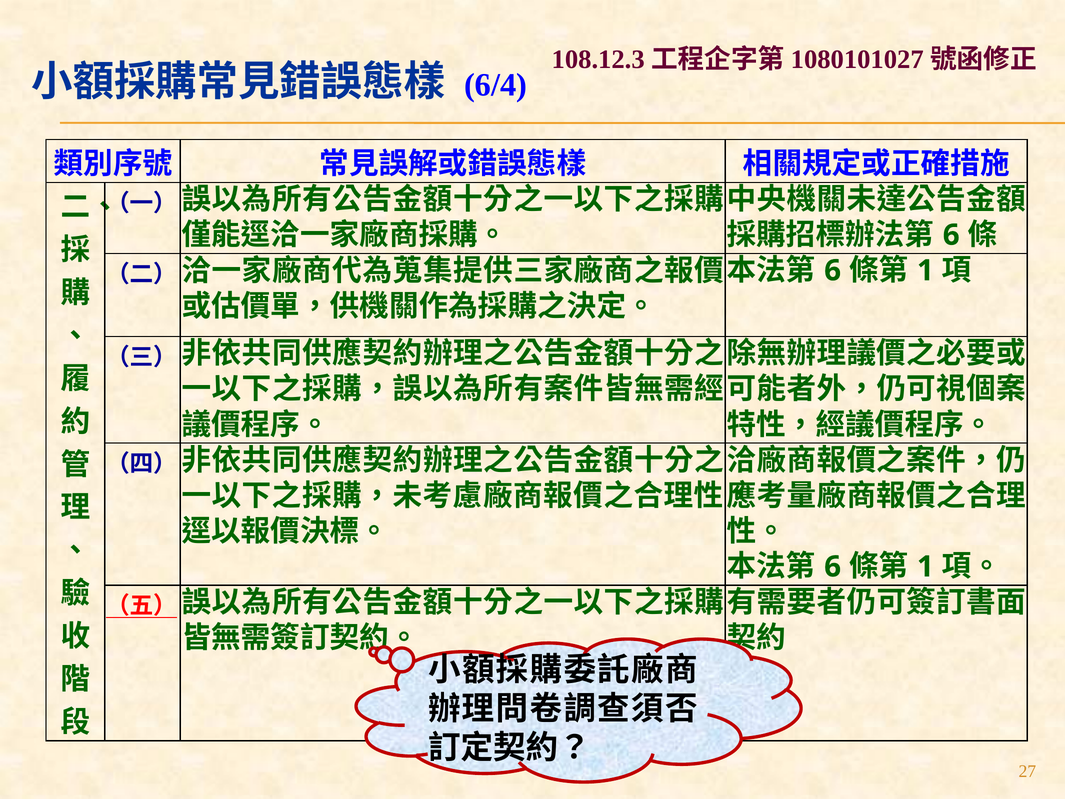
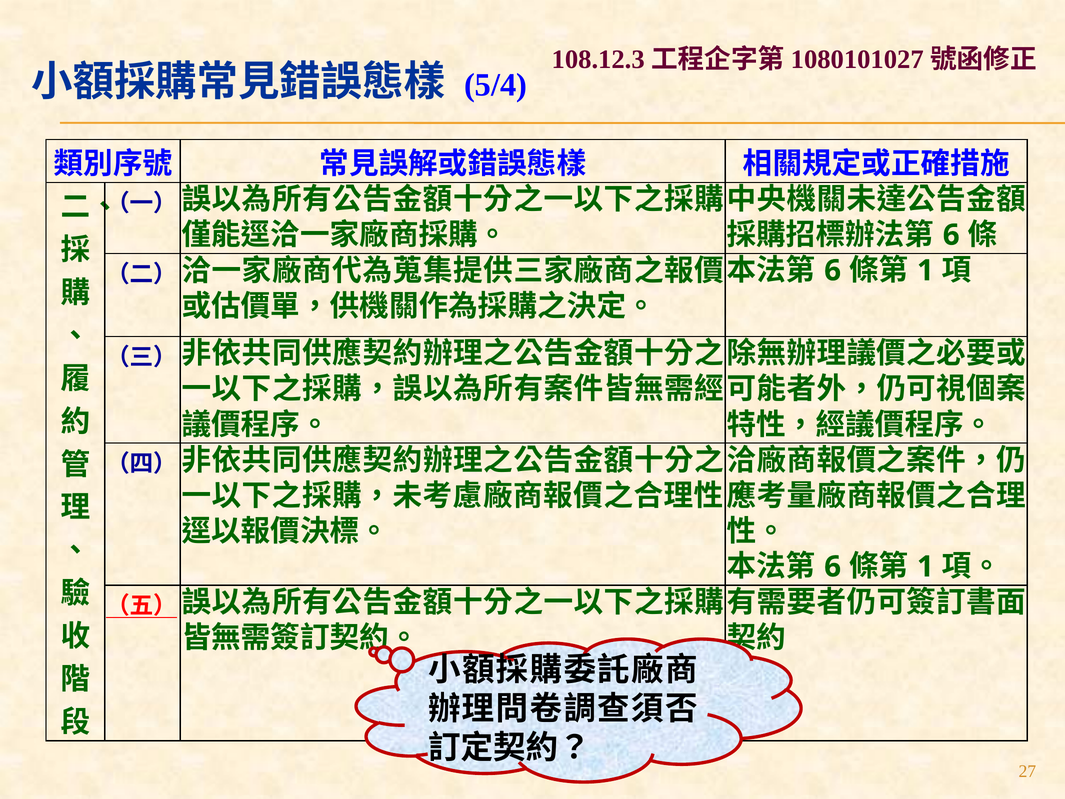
6/4: 6/4 -> 5/4
